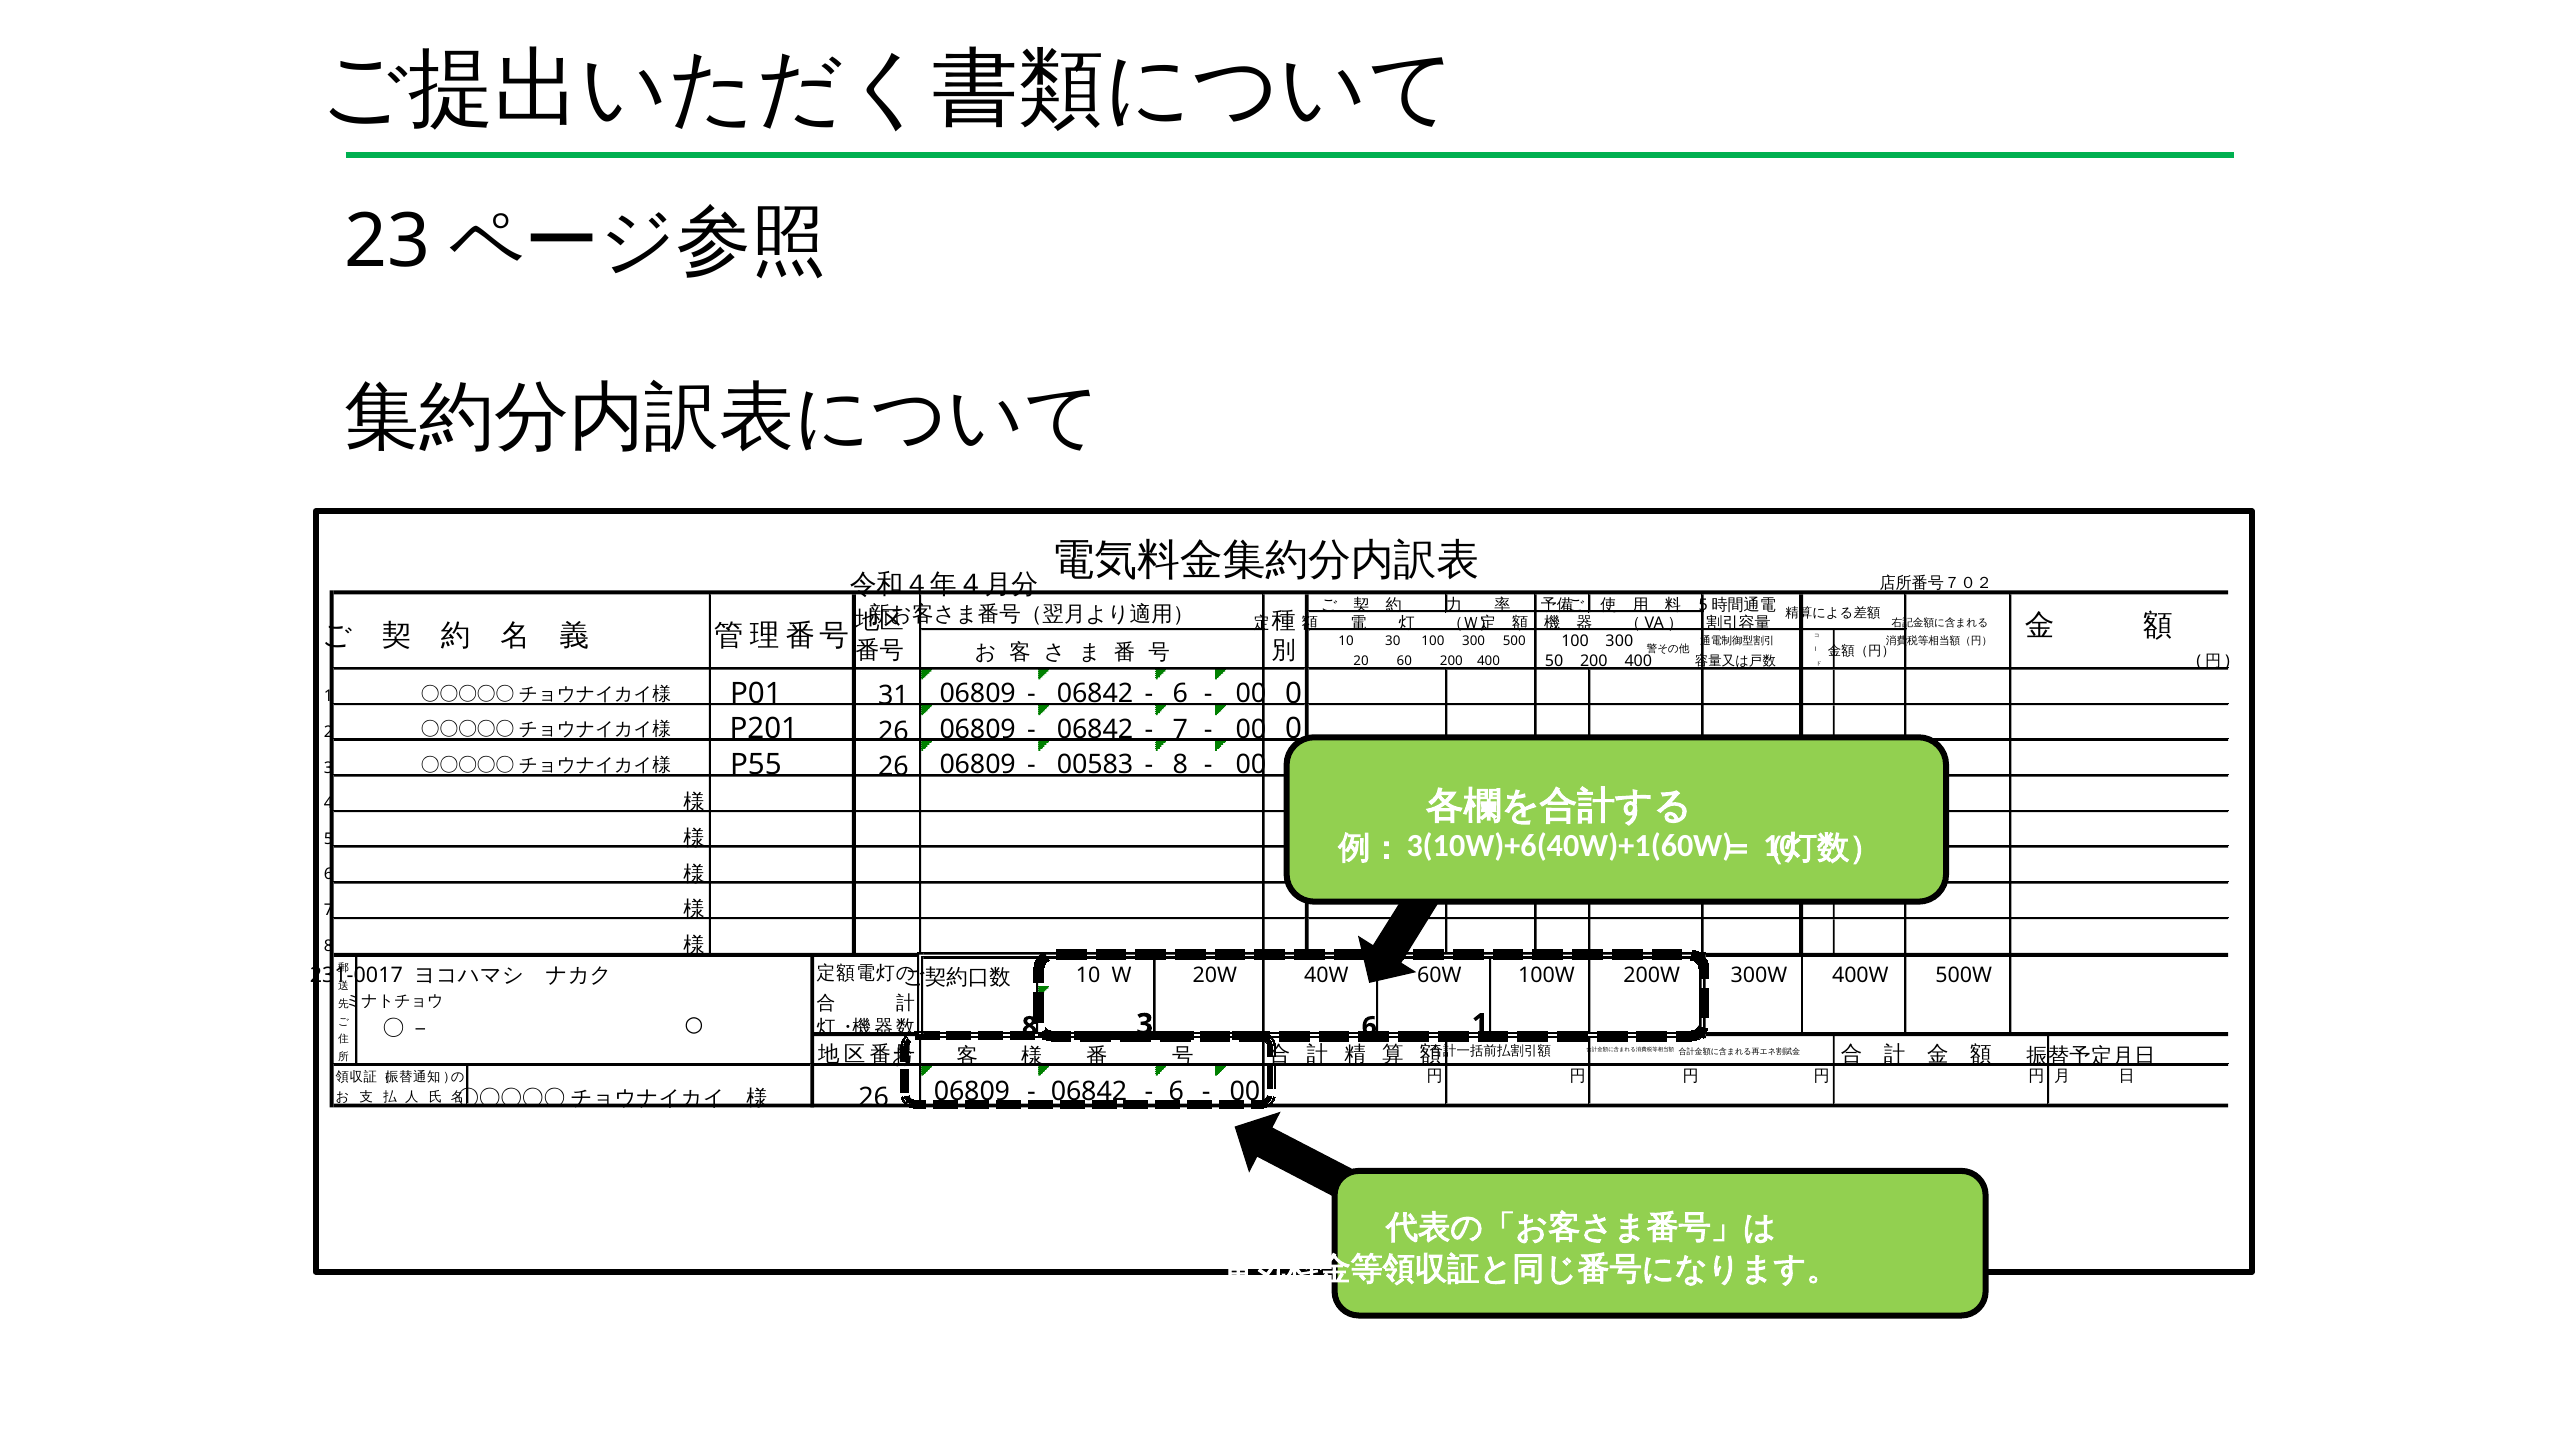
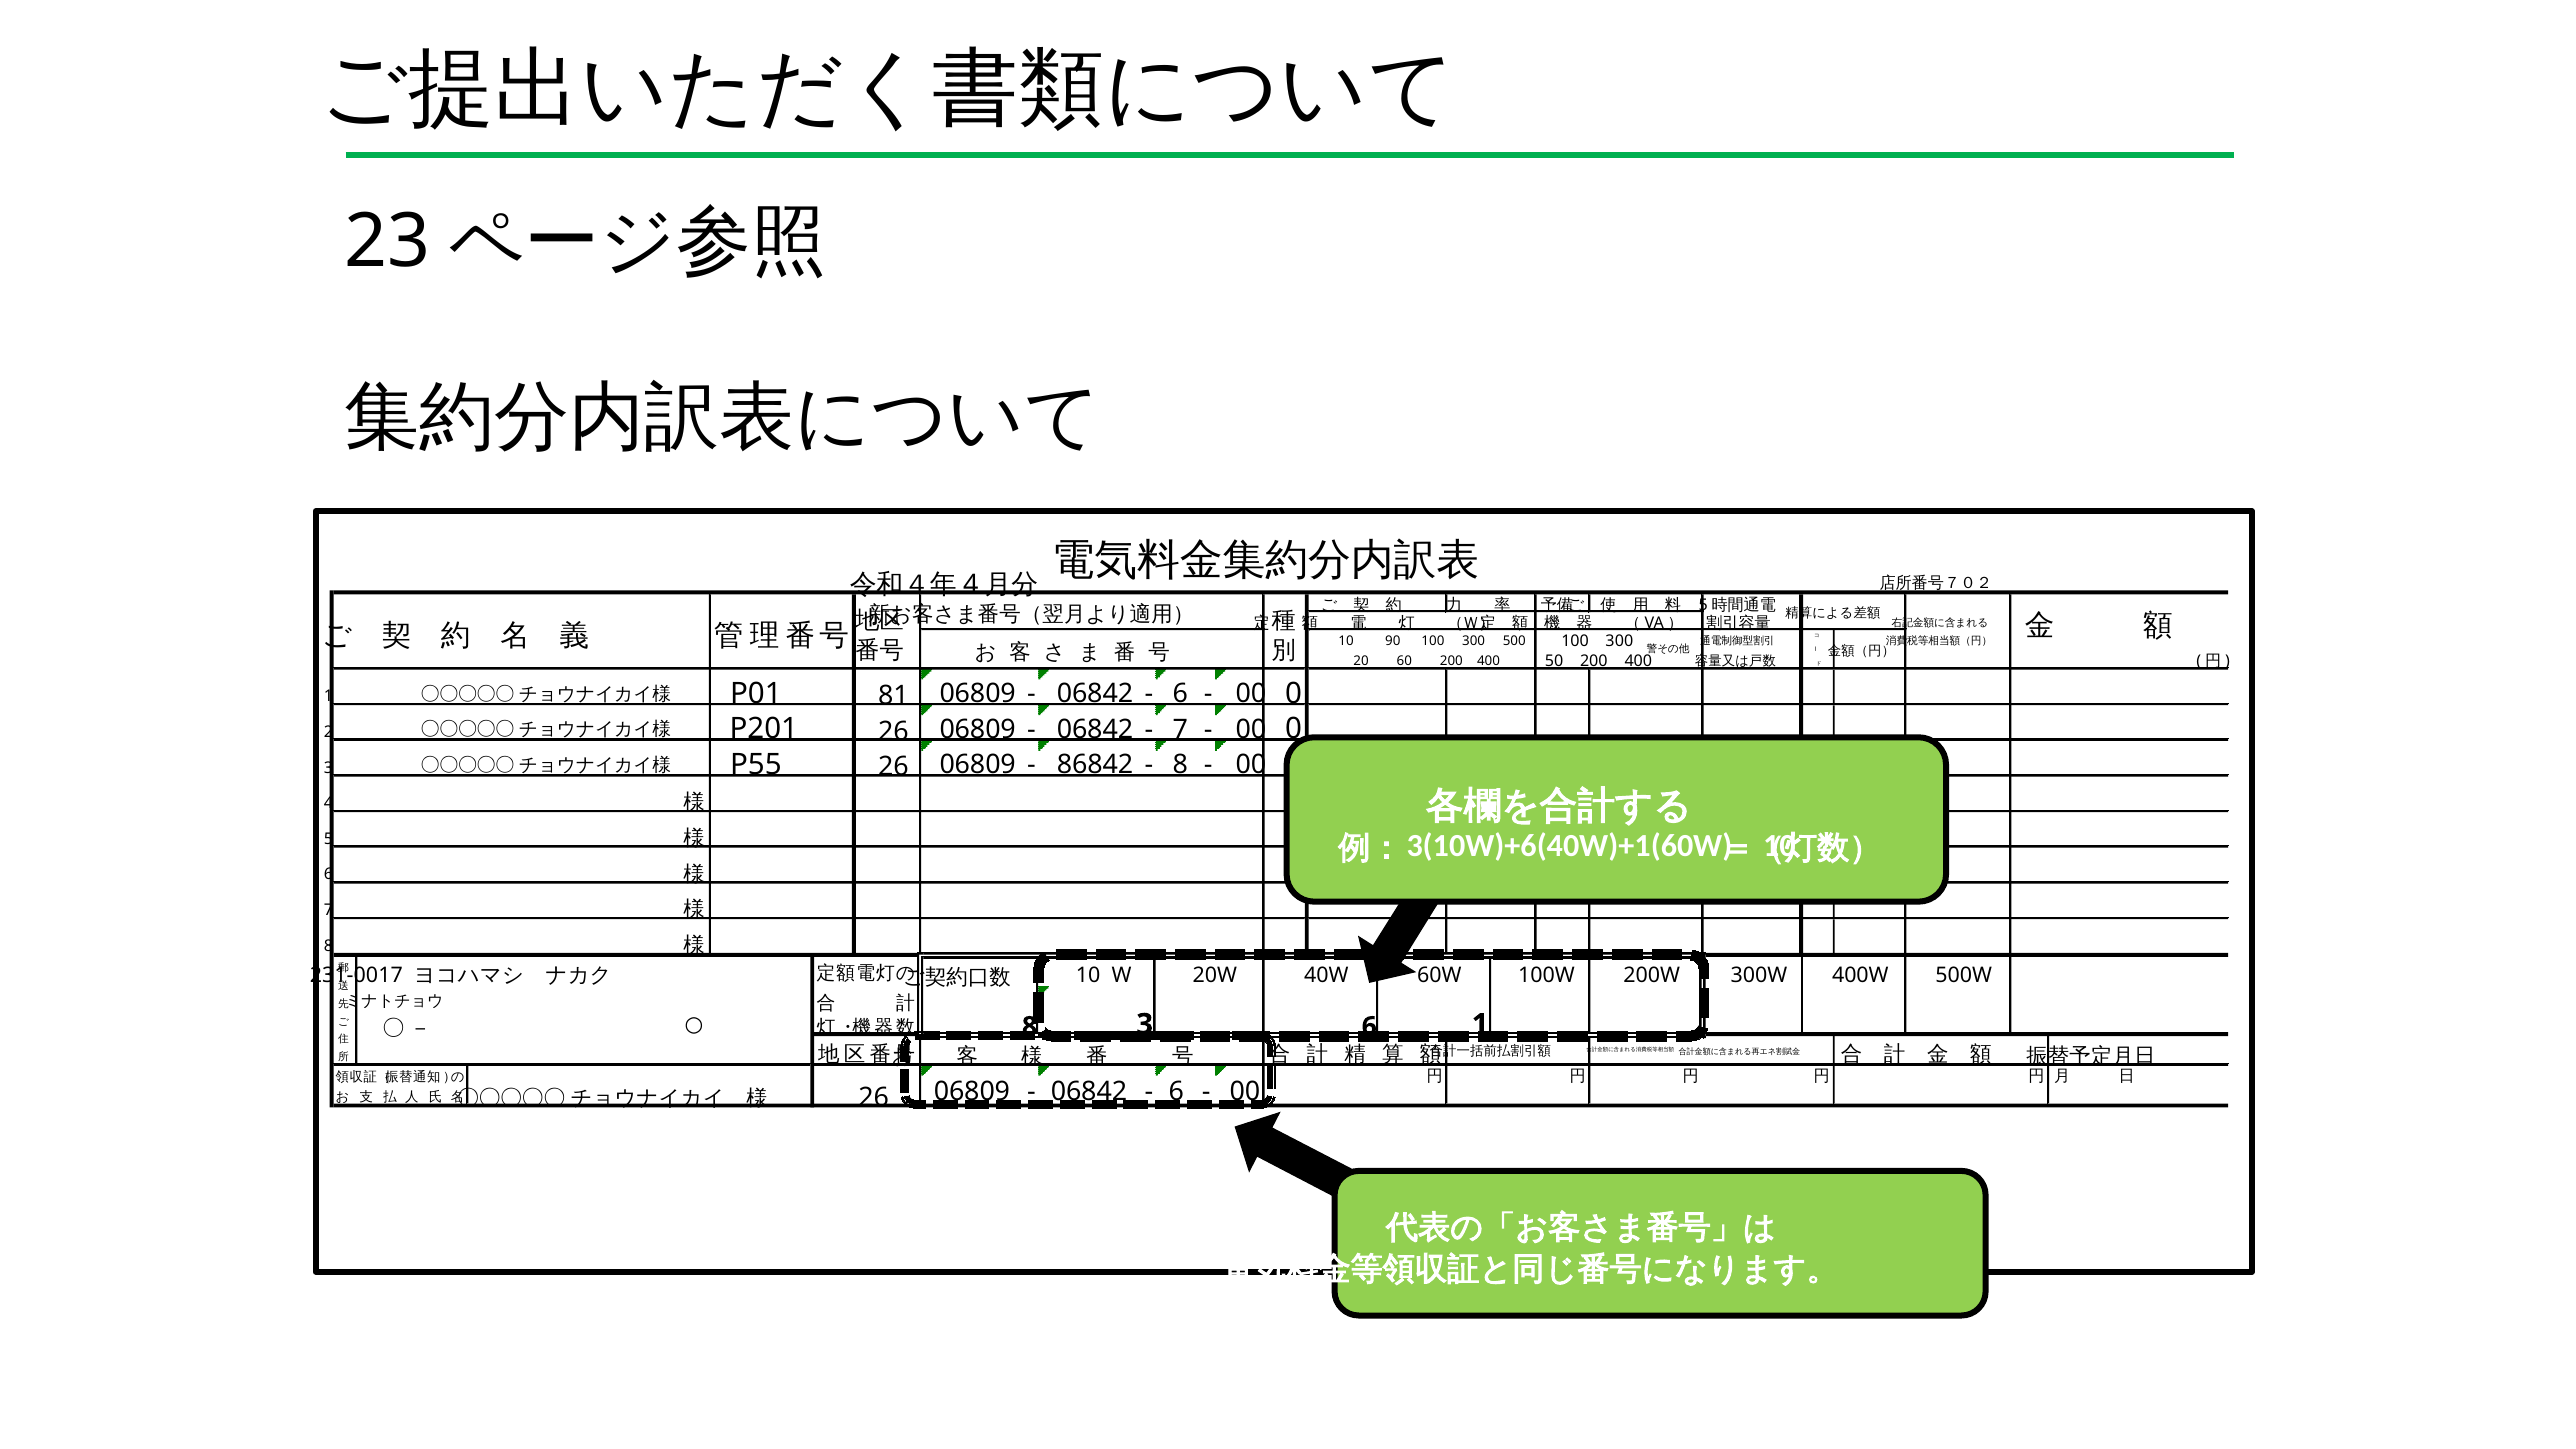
30: 30 -> 90
31: 31 -> 81
00583: 00583 -> 86842
